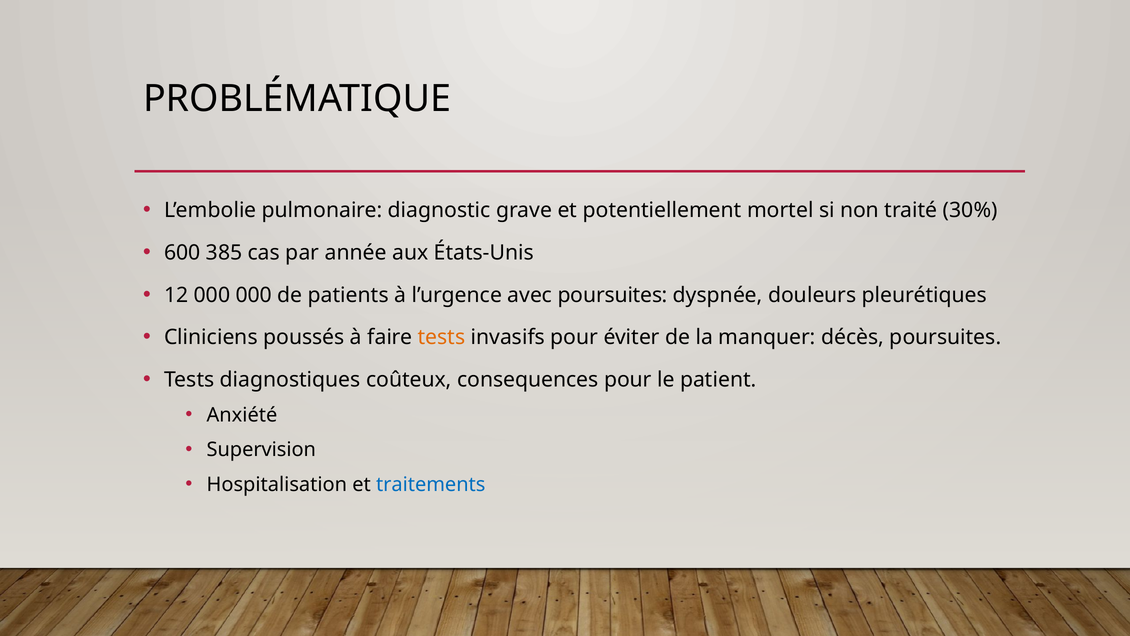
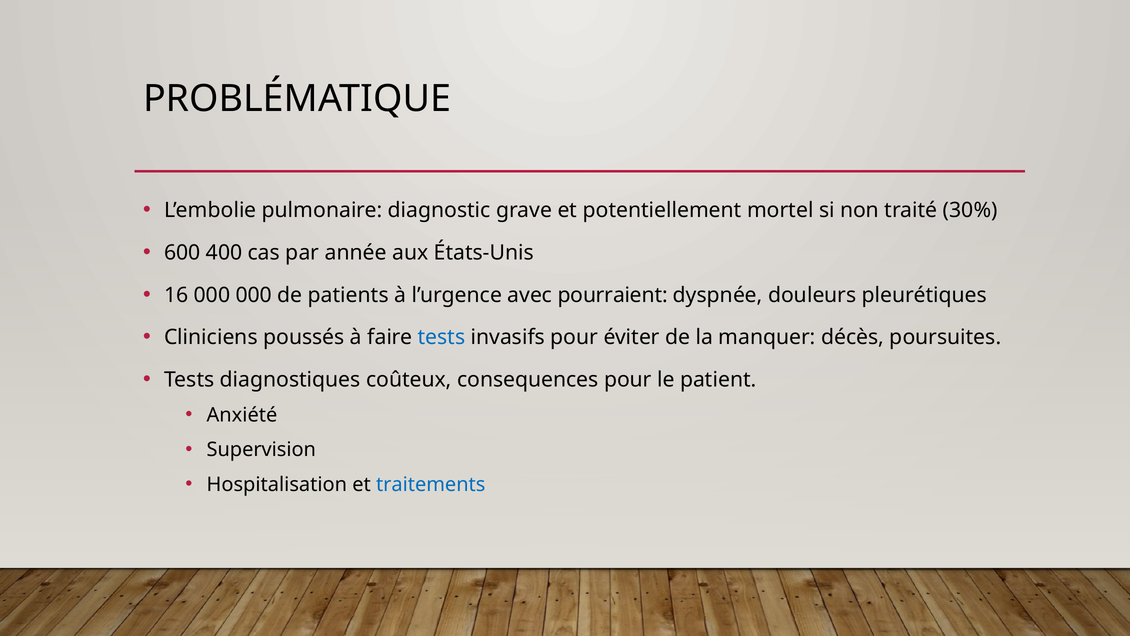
385: 385 -> 400
12: 12 -> 16
avec poursuites: poursuites -> pourraient
tests at (442, 337) colour: orange -> blue
